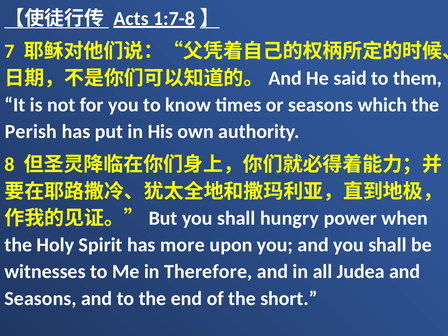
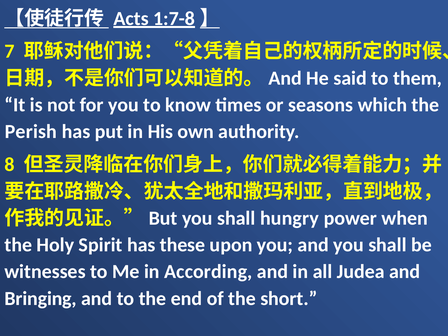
more: more -> these
Therefore: Therefore -> According
Seasons at (41, 298): Seasons -> Bringing
